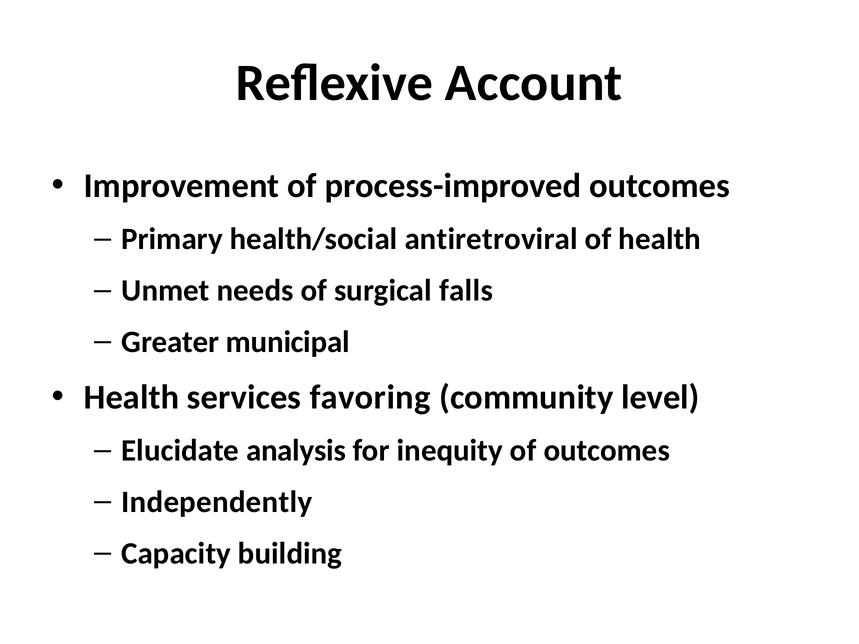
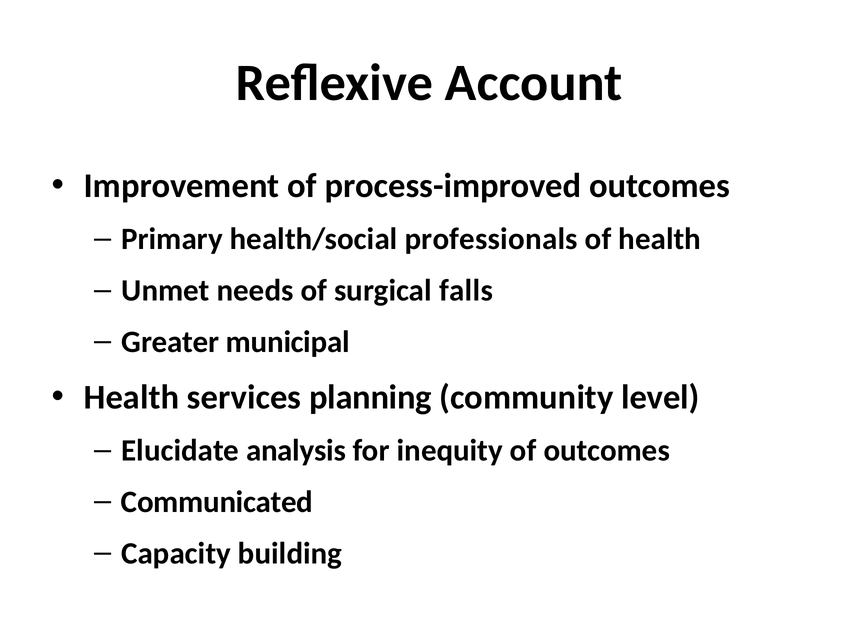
antiretroviral: antiretroviral -> professionals
favoring: favoring -> planning
Independently: Independently -> Communicated
